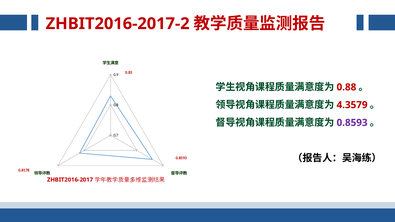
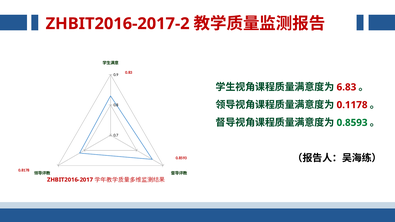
0.88: 0.88 -> 6.83
4.3579: 4.3579 -> 0.1178
0.8593 at (352, 123) colour: purple -> green
